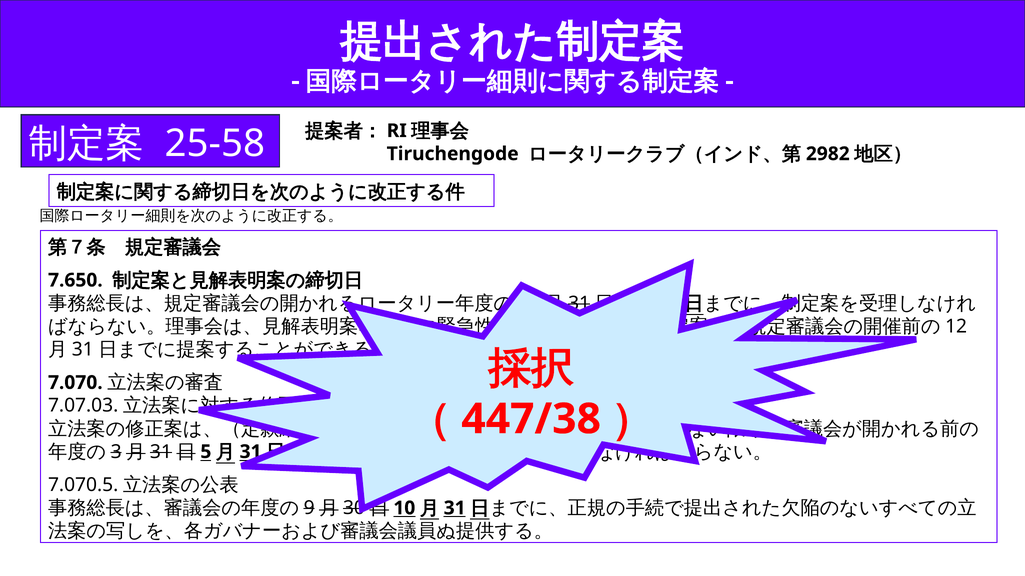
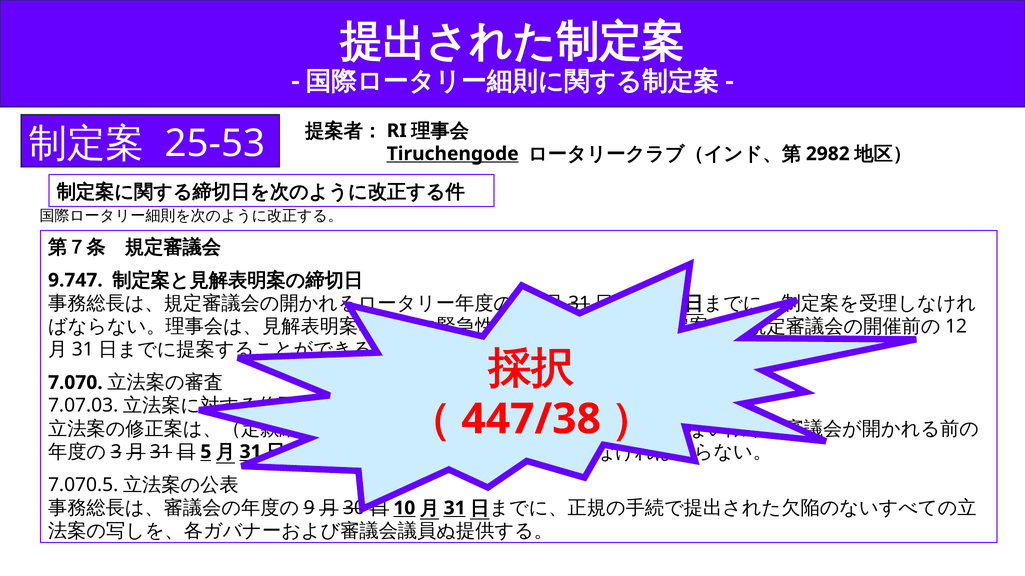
25-58: 25-58 -> 25-53
Tiruchengode underline: none -> present
7.650: 7.650 -> 9.747
